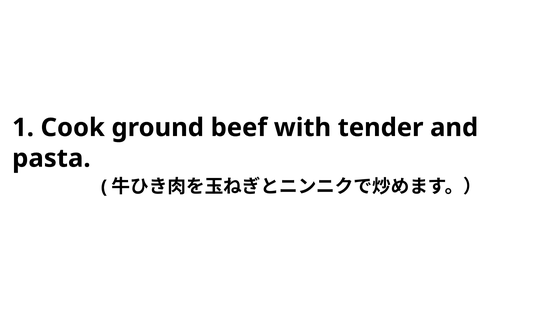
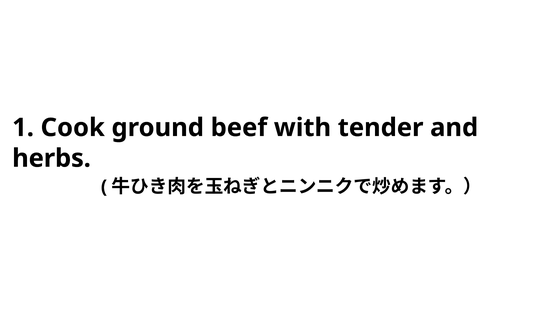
pasta: pasta -> herbs
